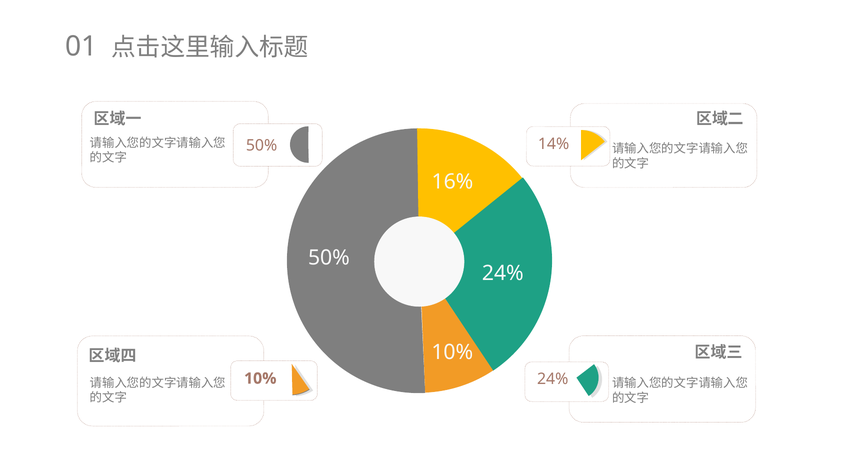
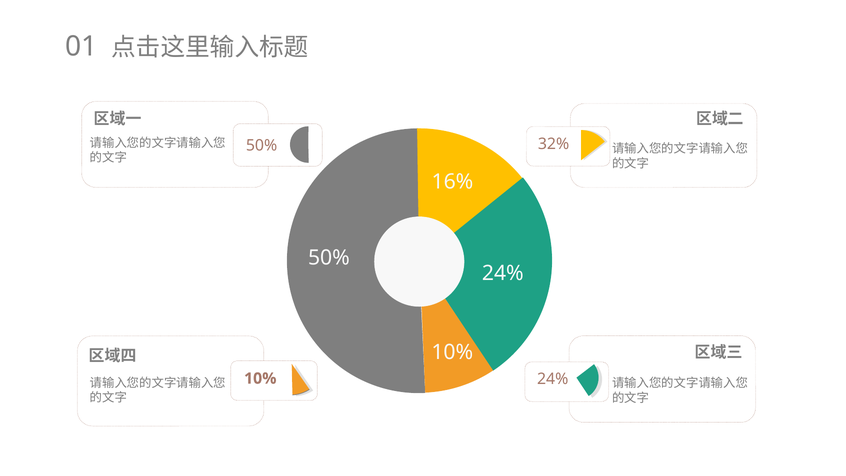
14%: 14% -> 32%
